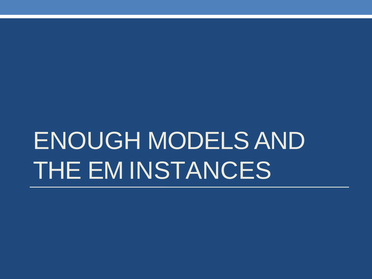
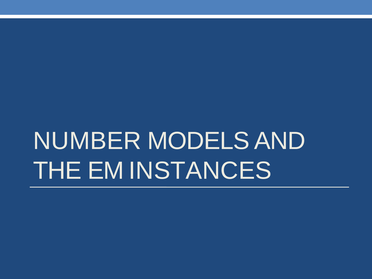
ENOUGH: ENOUGH -> NUMBER
